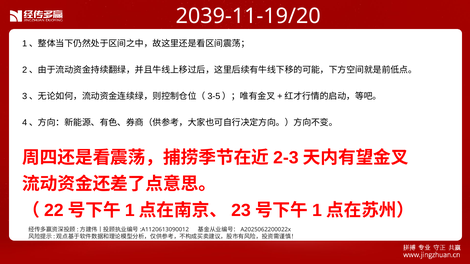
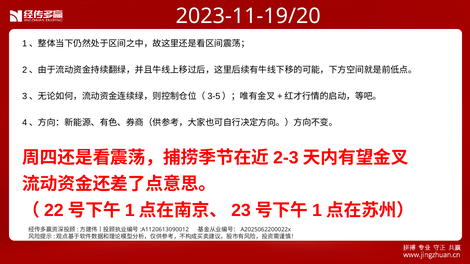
2039-11-19/20: 2039-11-19/20 -> 2023-11-19/20
